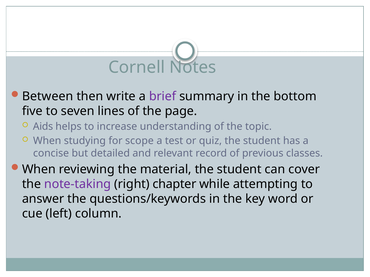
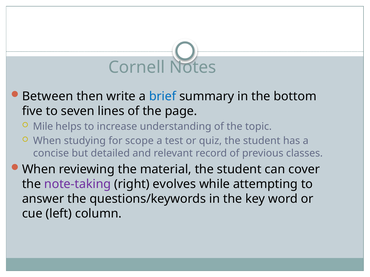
brief colour: purple -> blue
Aids: Aids -> Mile
chapter: chapter -> evolves
